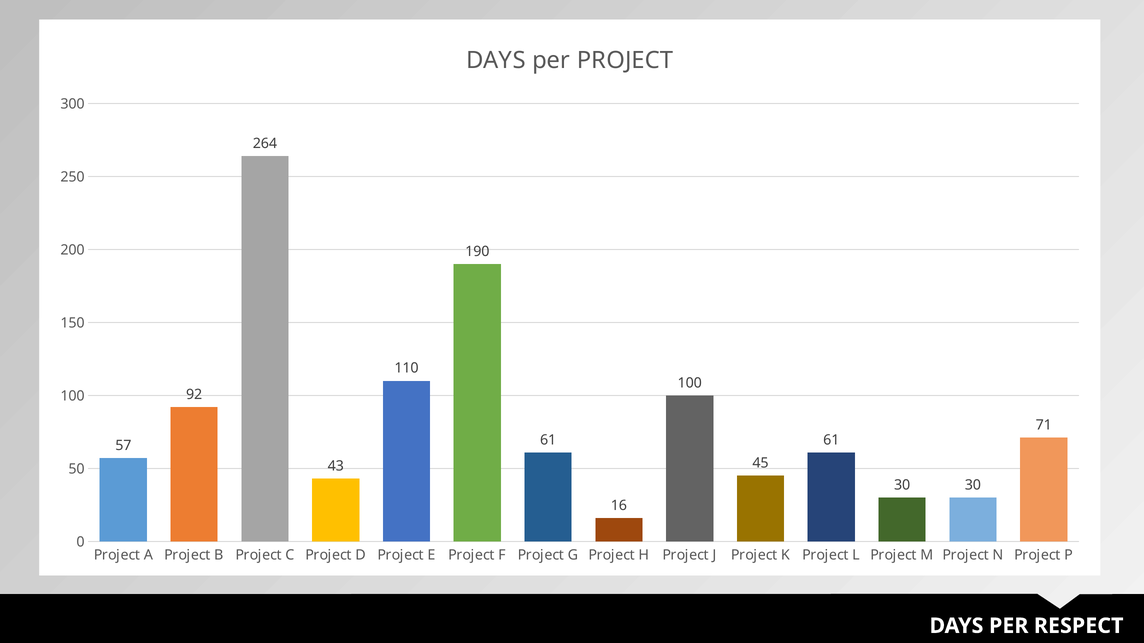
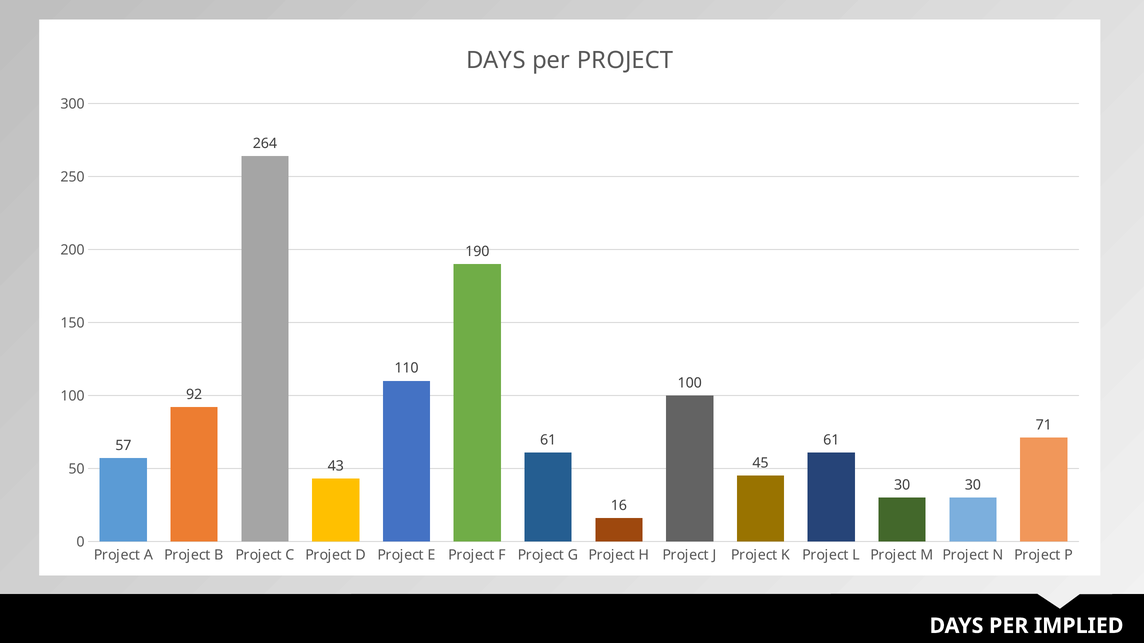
RESPECT: RESPECT -> IMPLIED
